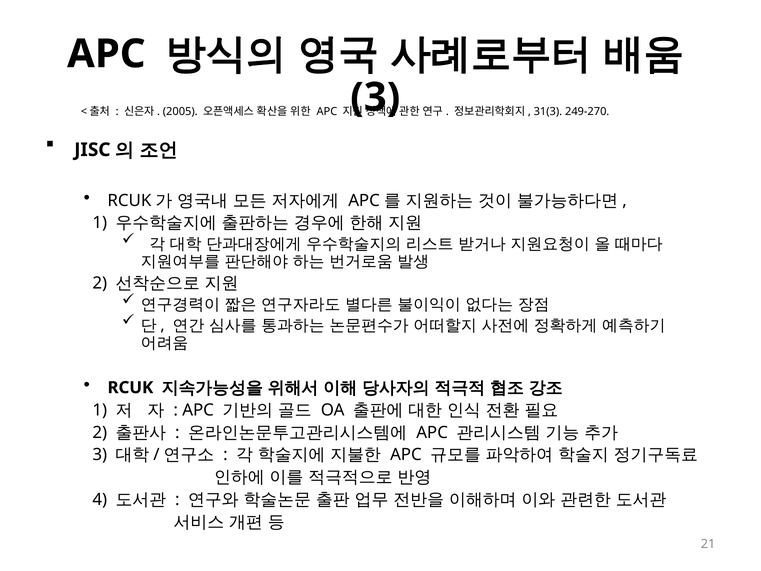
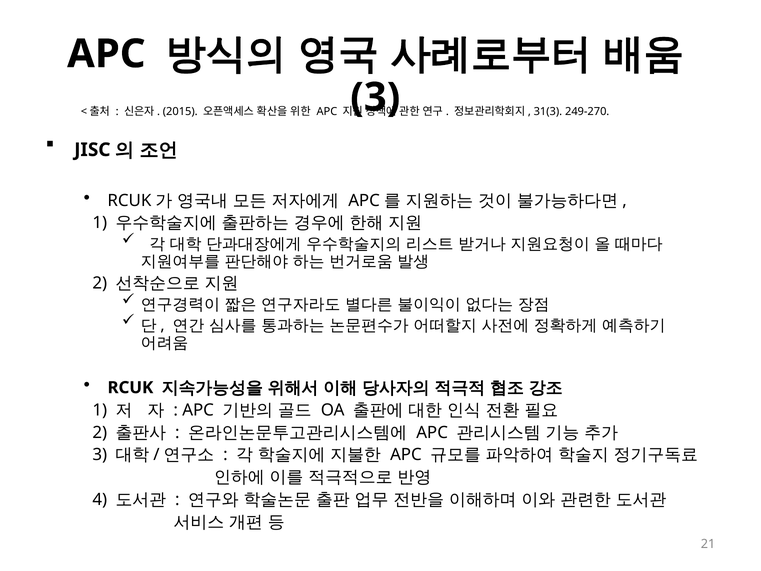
2005: 2005 -> 2015
